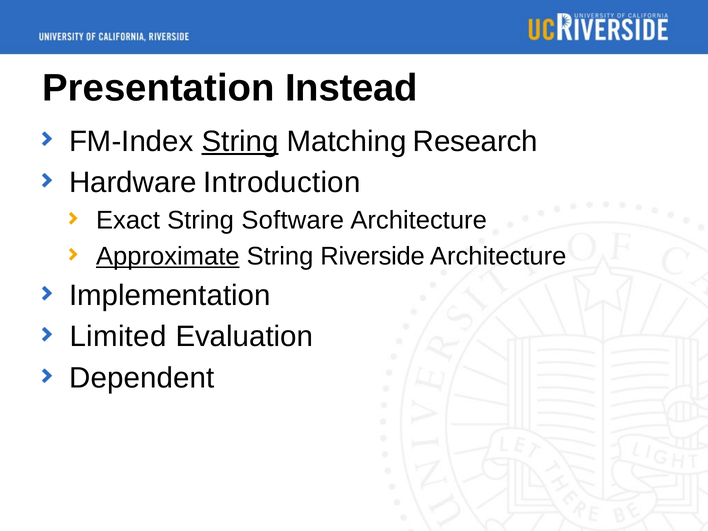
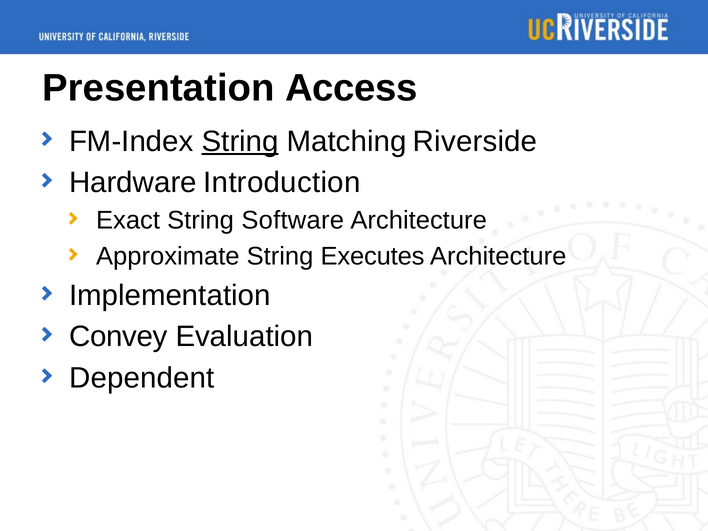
Instead: Instead -> Access
Research: Research -> Riverside
Approximate underline: present -> none
Riverside: Riverside -> Executes
Limited: Limited -> Convey
